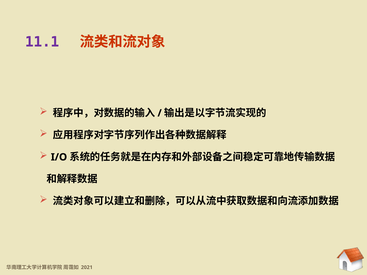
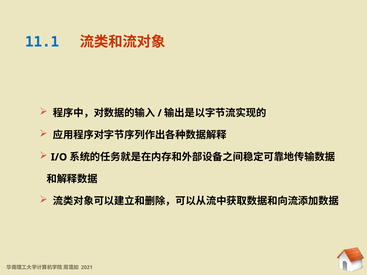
11.1 colour: purple -> blue
